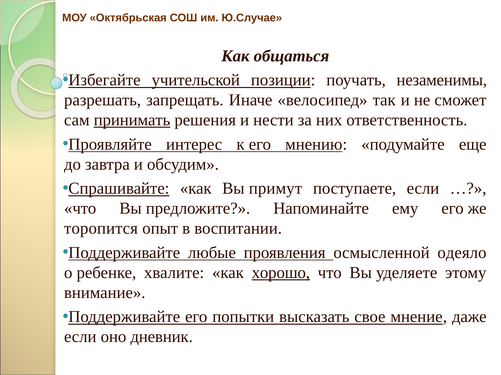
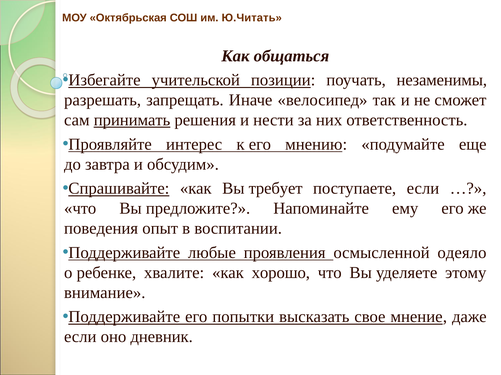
Ю.Случае: Ю.Случае -> Ю.Читать
примут: примут -> требует
торопится: торопится -> поведения
хорошо underline: present -> none
